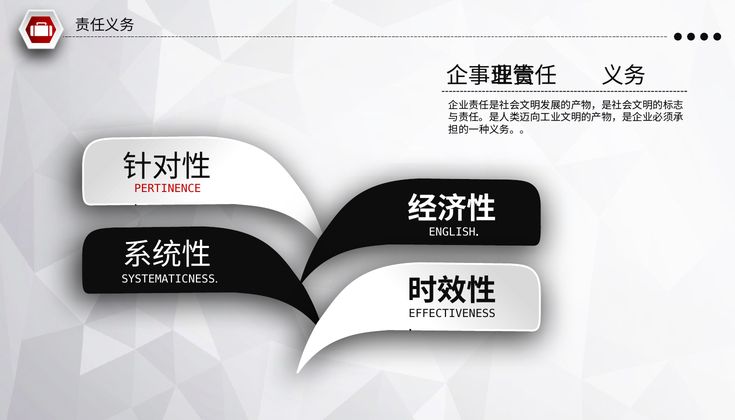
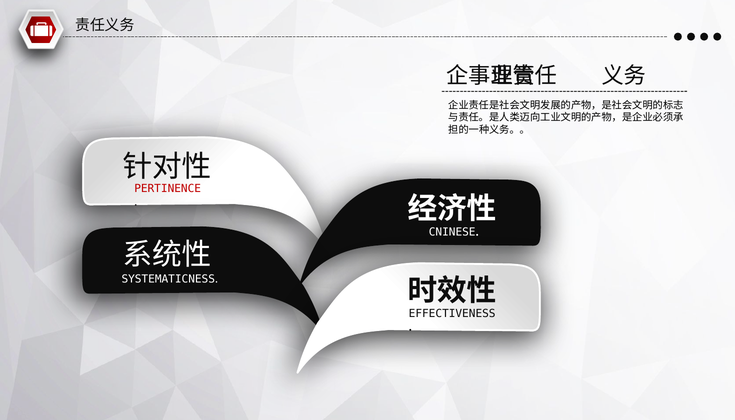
ENGLISH: ENGLISH -> CNINESE
